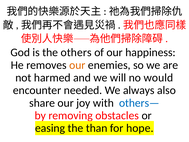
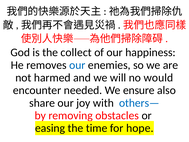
others: others -> collect
our at (77, 65) colour: orange -> blue
always: always -> ensure
than: than -> time
